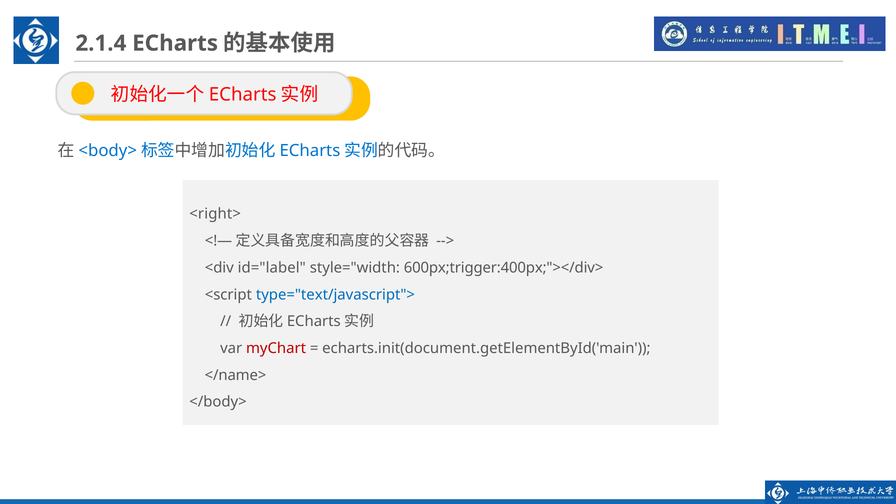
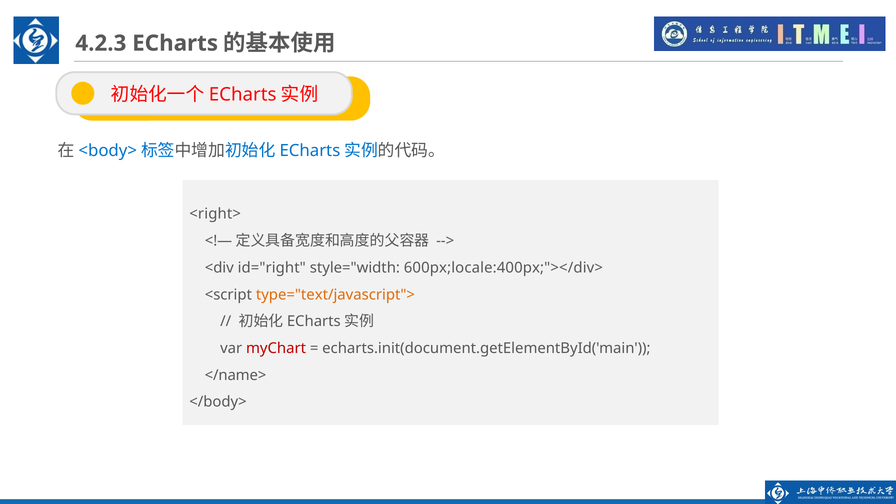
2.1.4: 2.1.4 -> 4.2.3
id="label: id="label -> id="right
600px;trigger:400px;"></div>: 600px;trigger:400px;"></div> -> 600px;locale:400px;"></div>
type="text/javascript"> colour: blue -> orange
